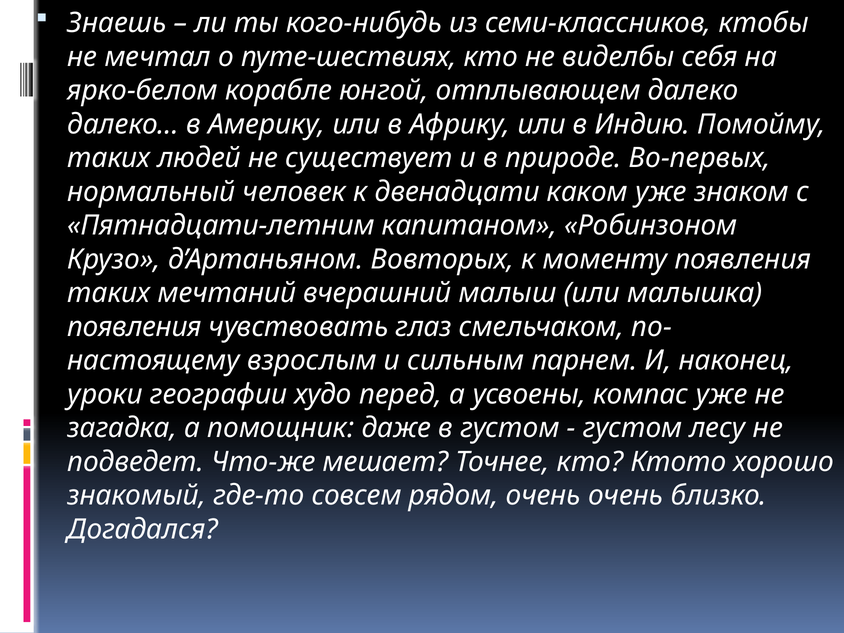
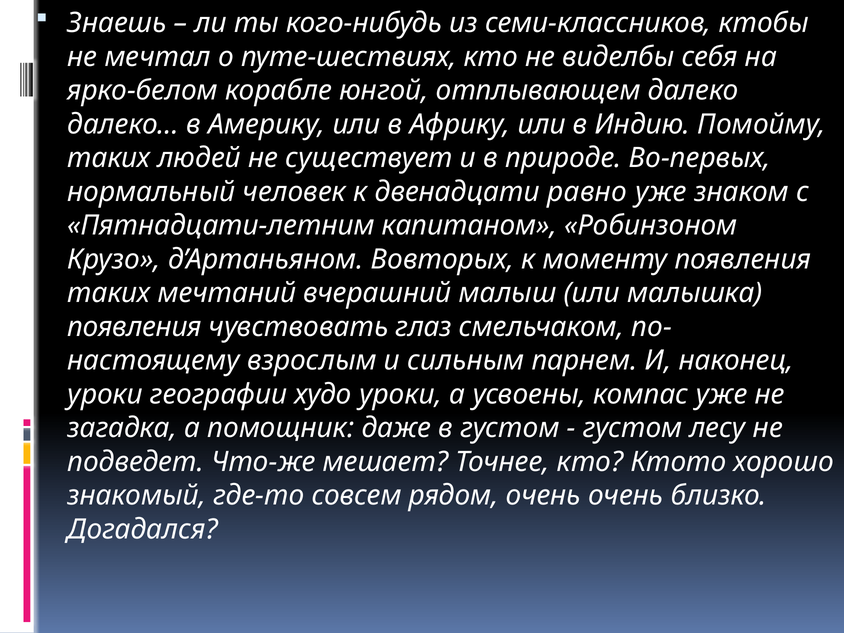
каком: каком -> равно
худо перед: перед -> уроки
